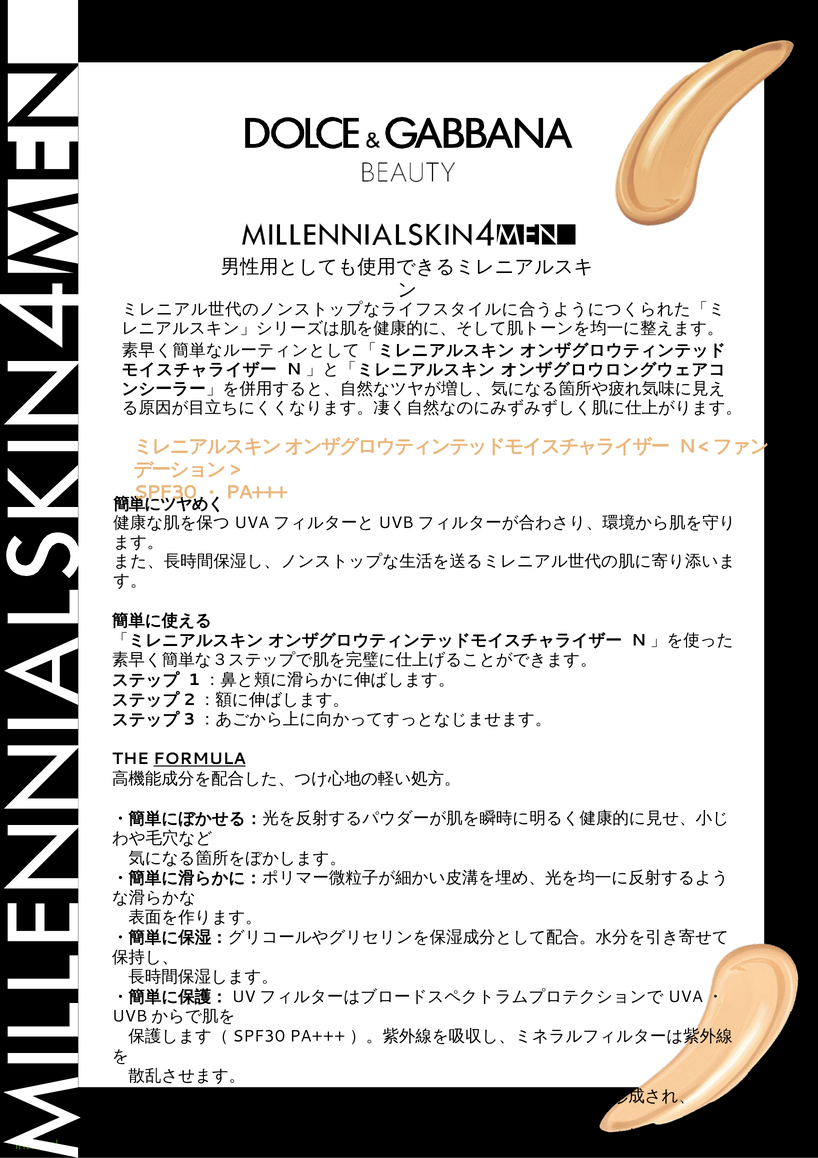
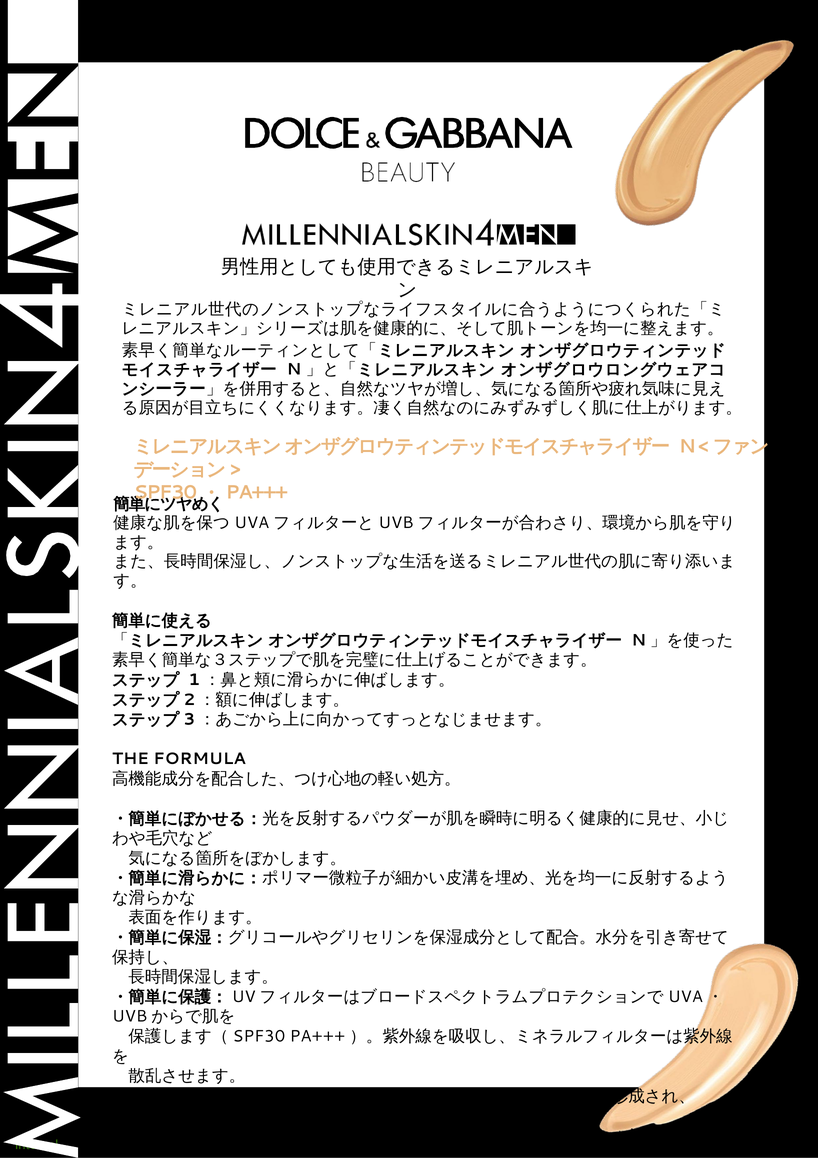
FORMULA underline: present -> none
